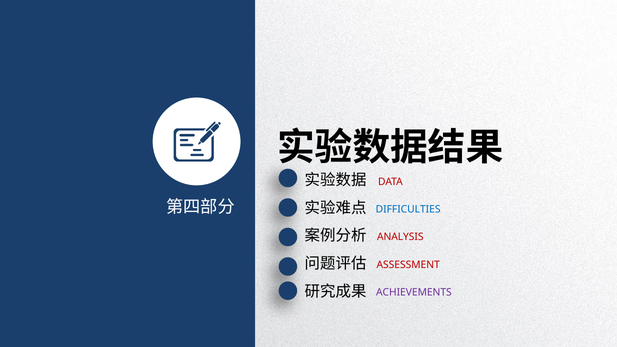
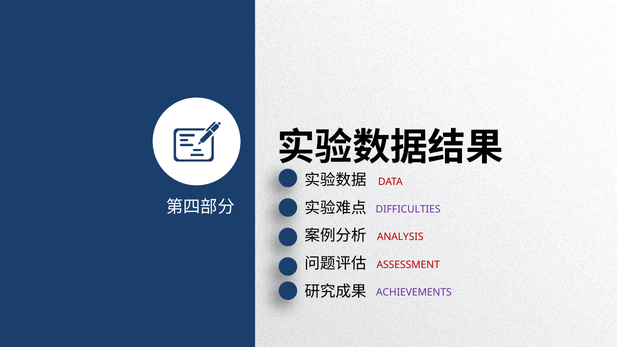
DIFFICULTIES colour: blue -> purple
